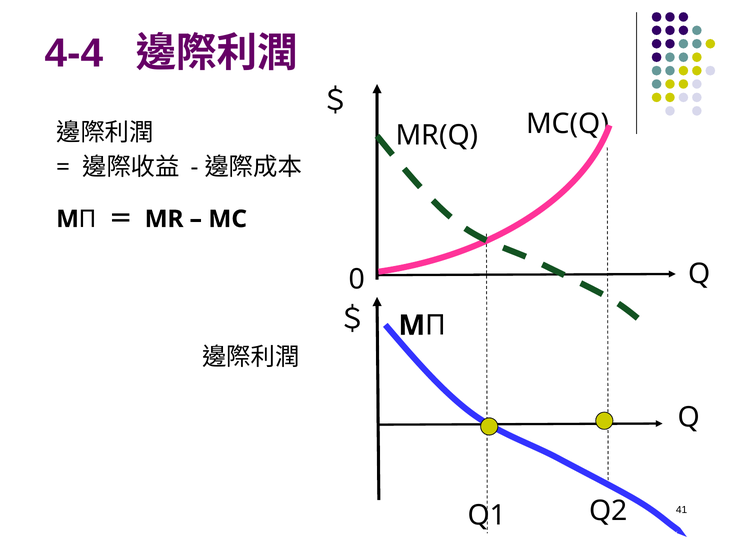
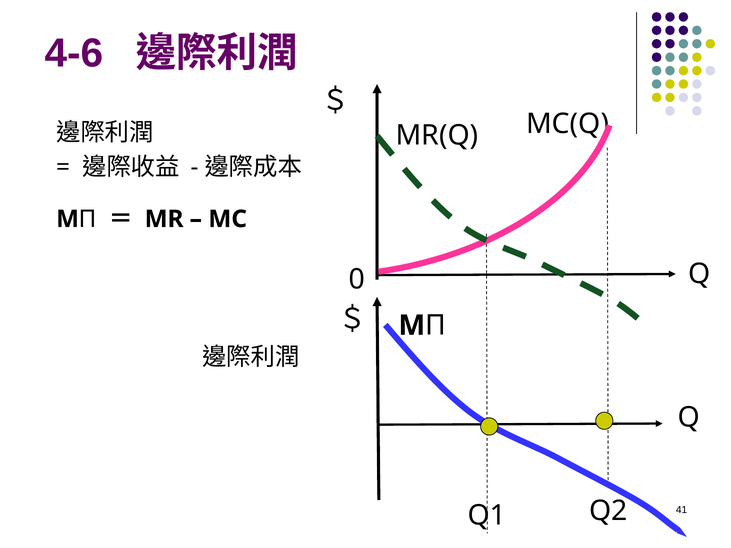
4-4: 4-4 -> 4-6
